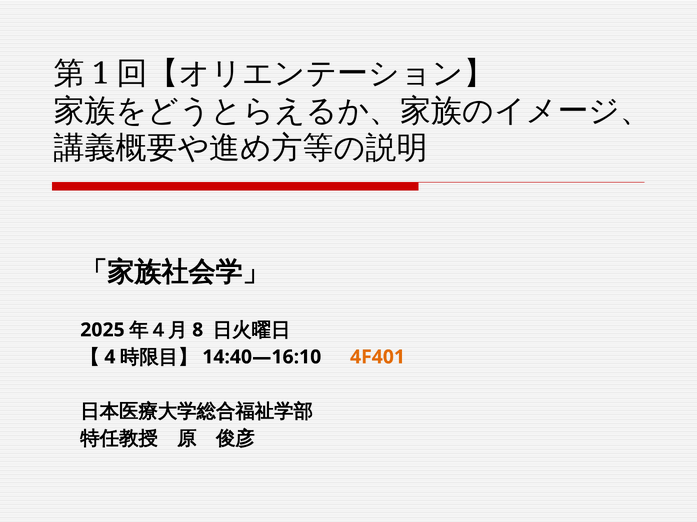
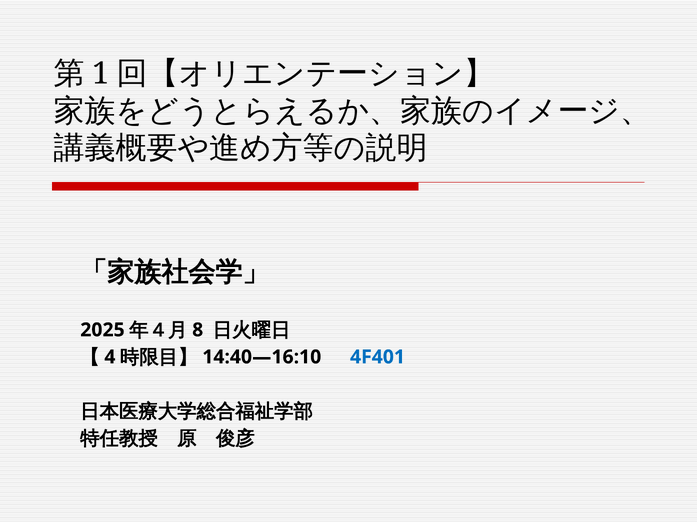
4F401 colour: orange -> blue
